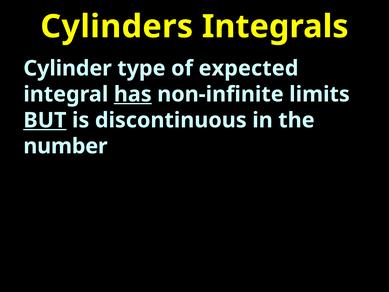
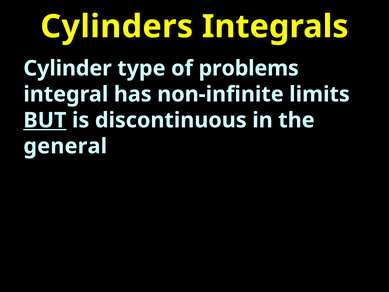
expected: expected -> problems
has underline: present -> none
number: number -> general
